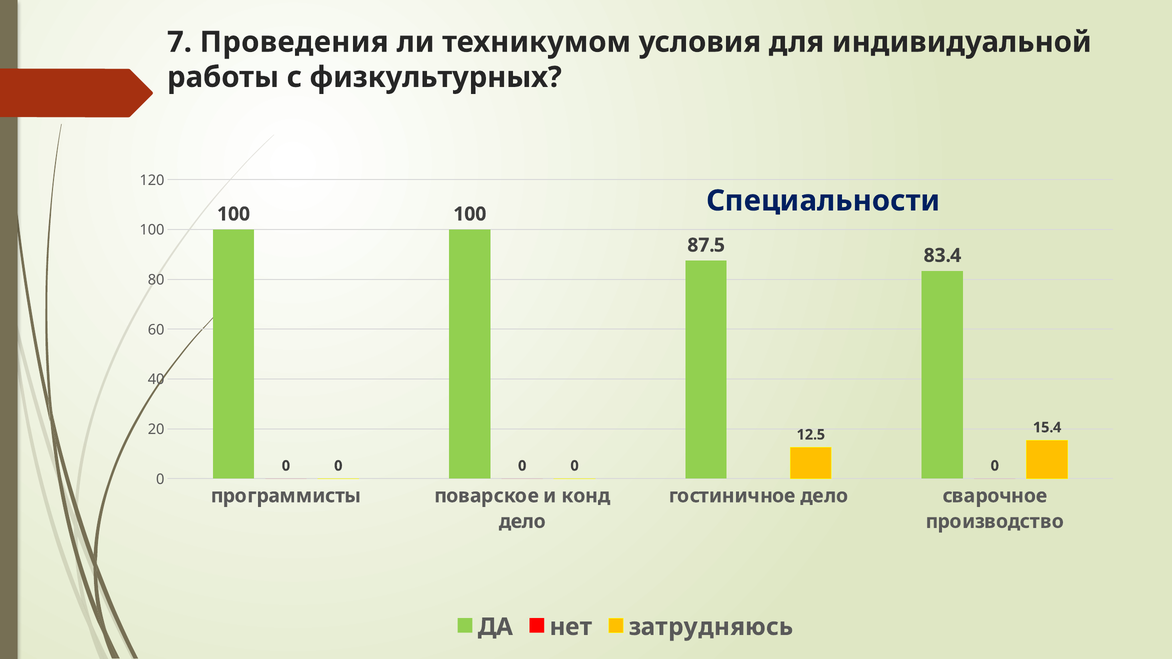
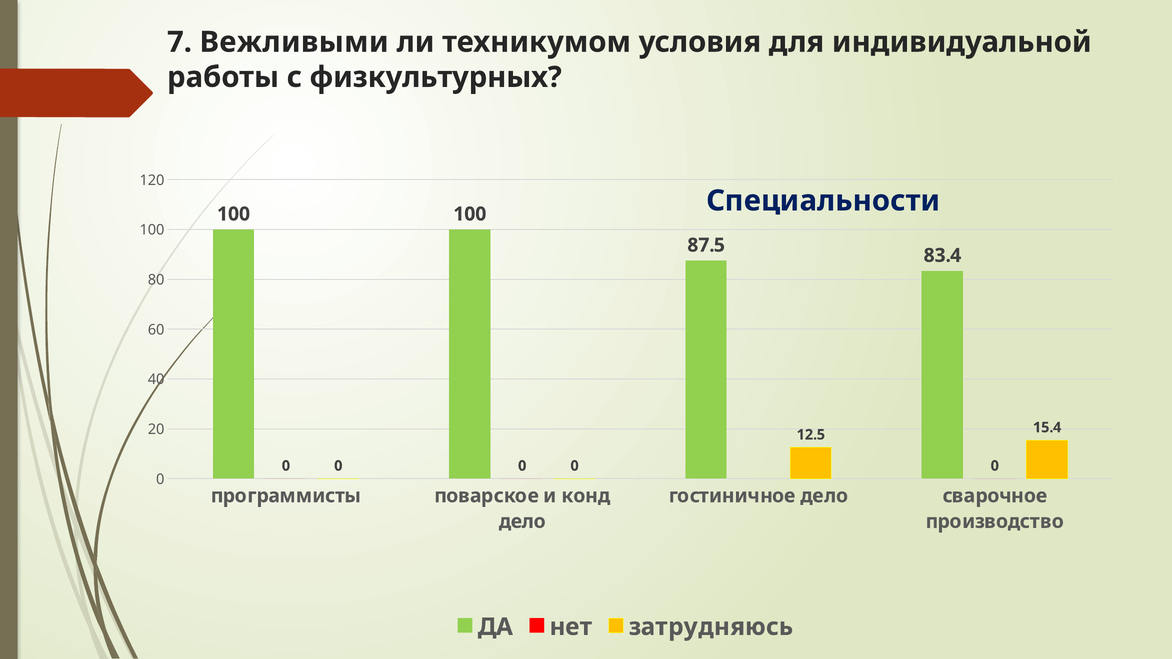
Проведения: Проведения -> Вежливыми
